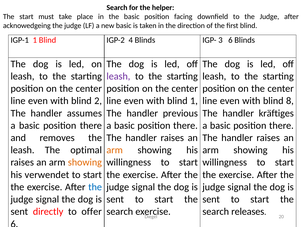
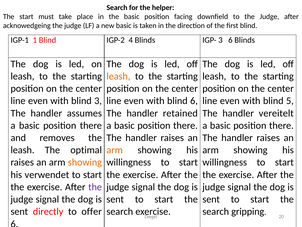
leash at (118, 76) colour: purple -> orange
blind 2: 2 -> 3
blind 1: 1 -> 6
8: 8 -> 5
previous: previous -> retained
kräftiges: kräftiges -> vereitelt
the at (95, 187) colour: blue -> purple
releases: releases -> gripping
